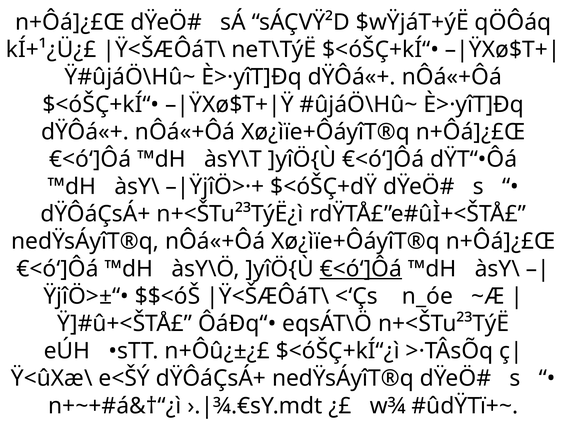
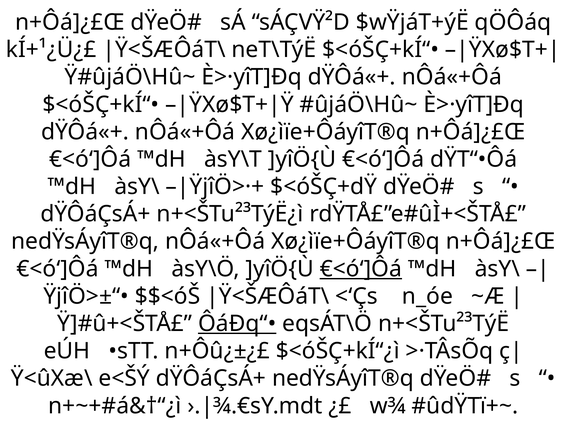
ÔáÐq“• underline: none -> present
